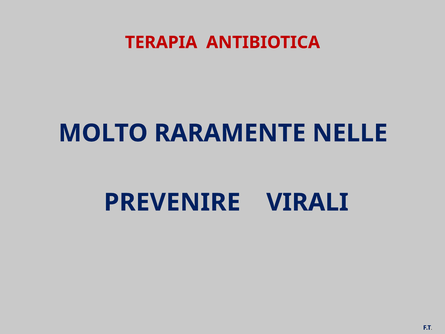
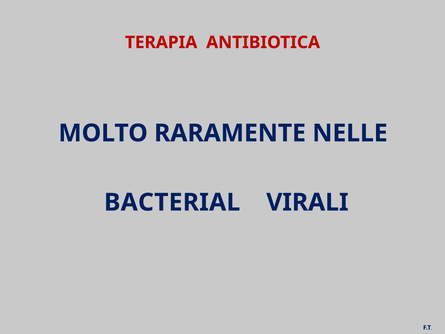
PREVENIRE: PREVENIRE -> BACTERIAL
